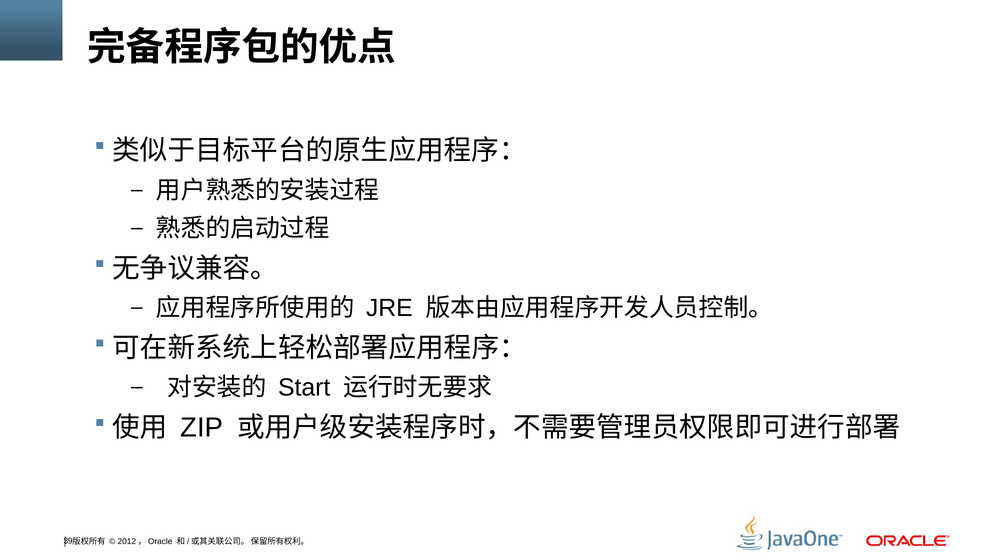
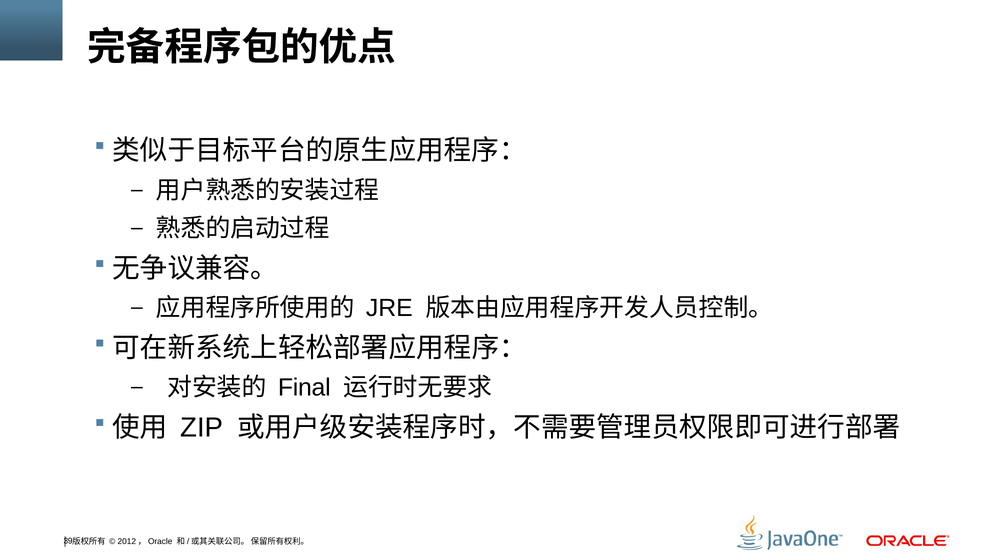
Start: Start -> Final
